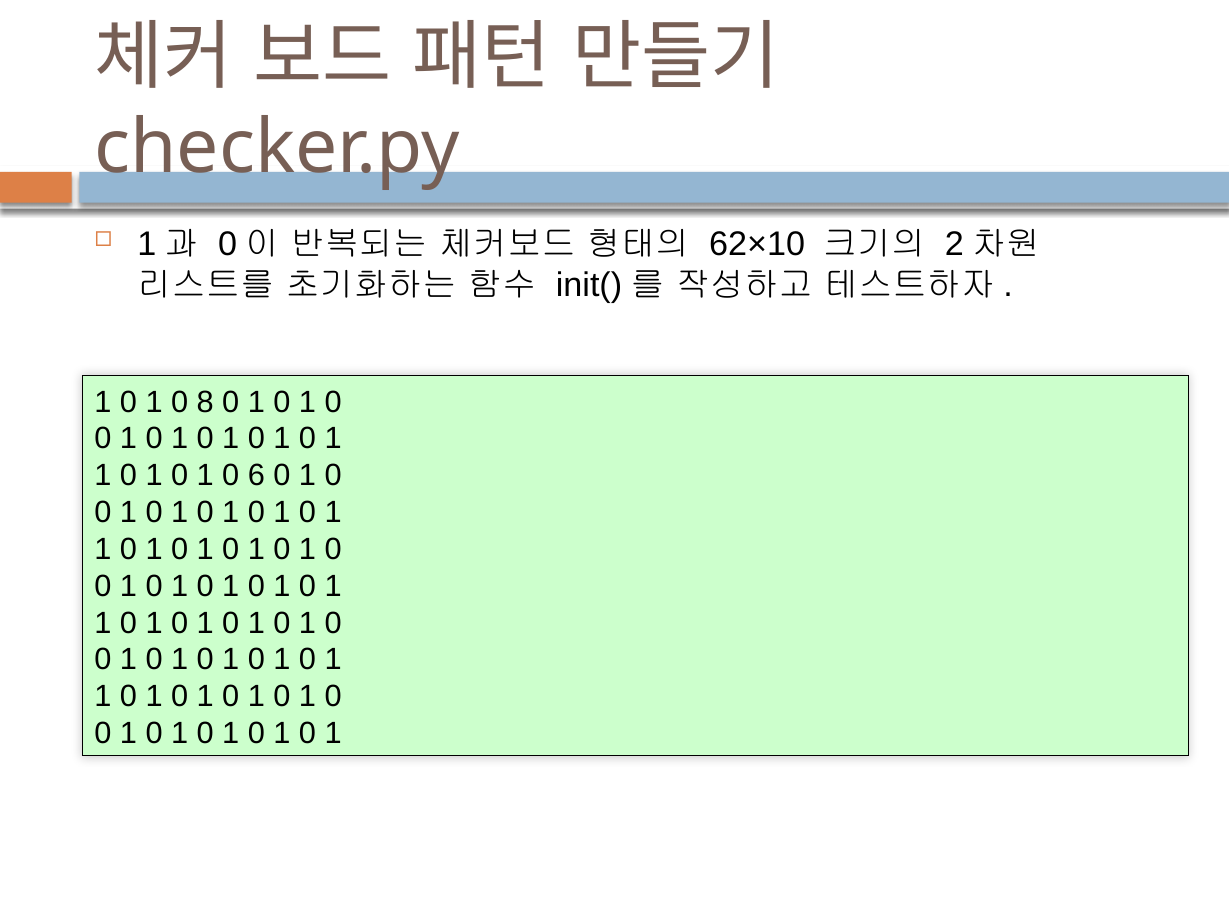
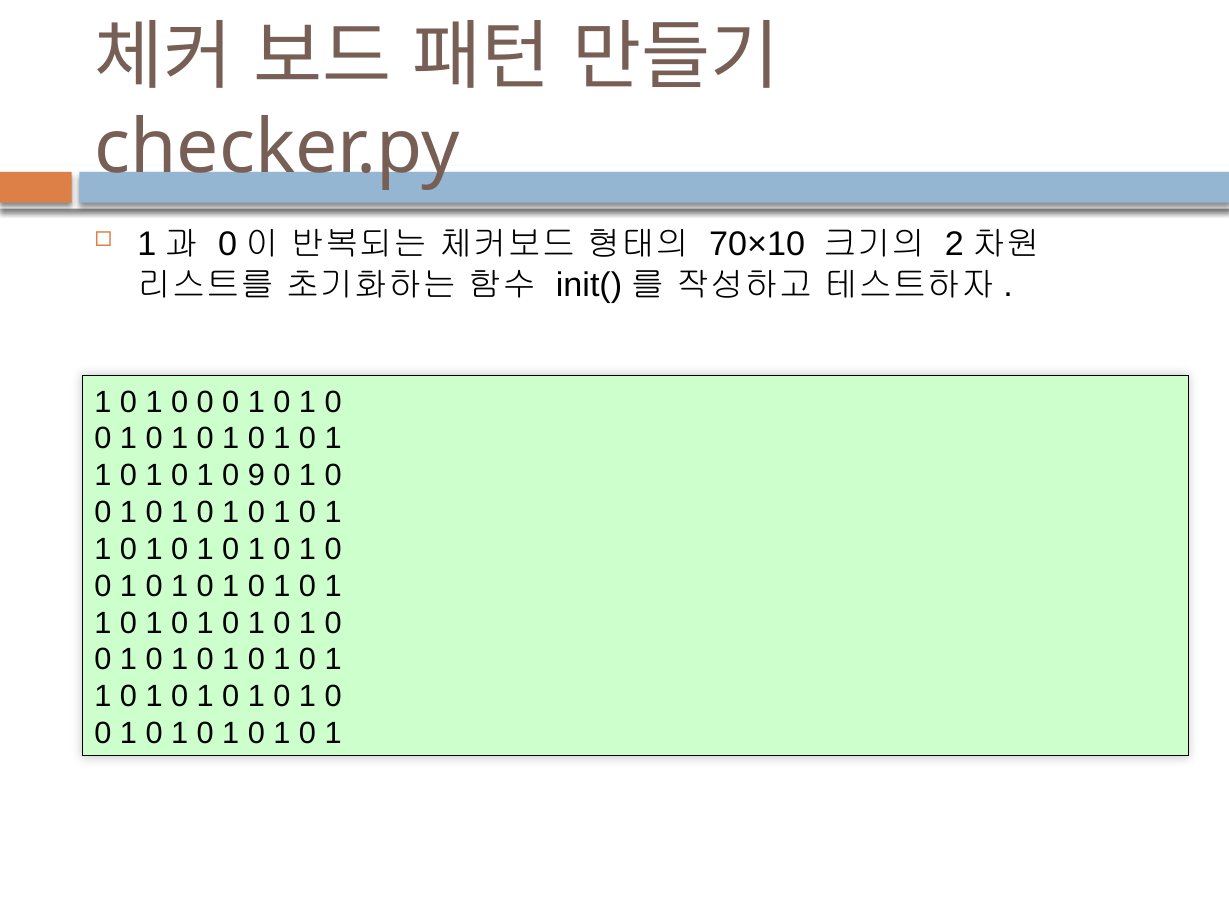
62×10: 62×10 -> 70×10
8 at (205, 402): 8 -> 0
6: 6 -> 9
